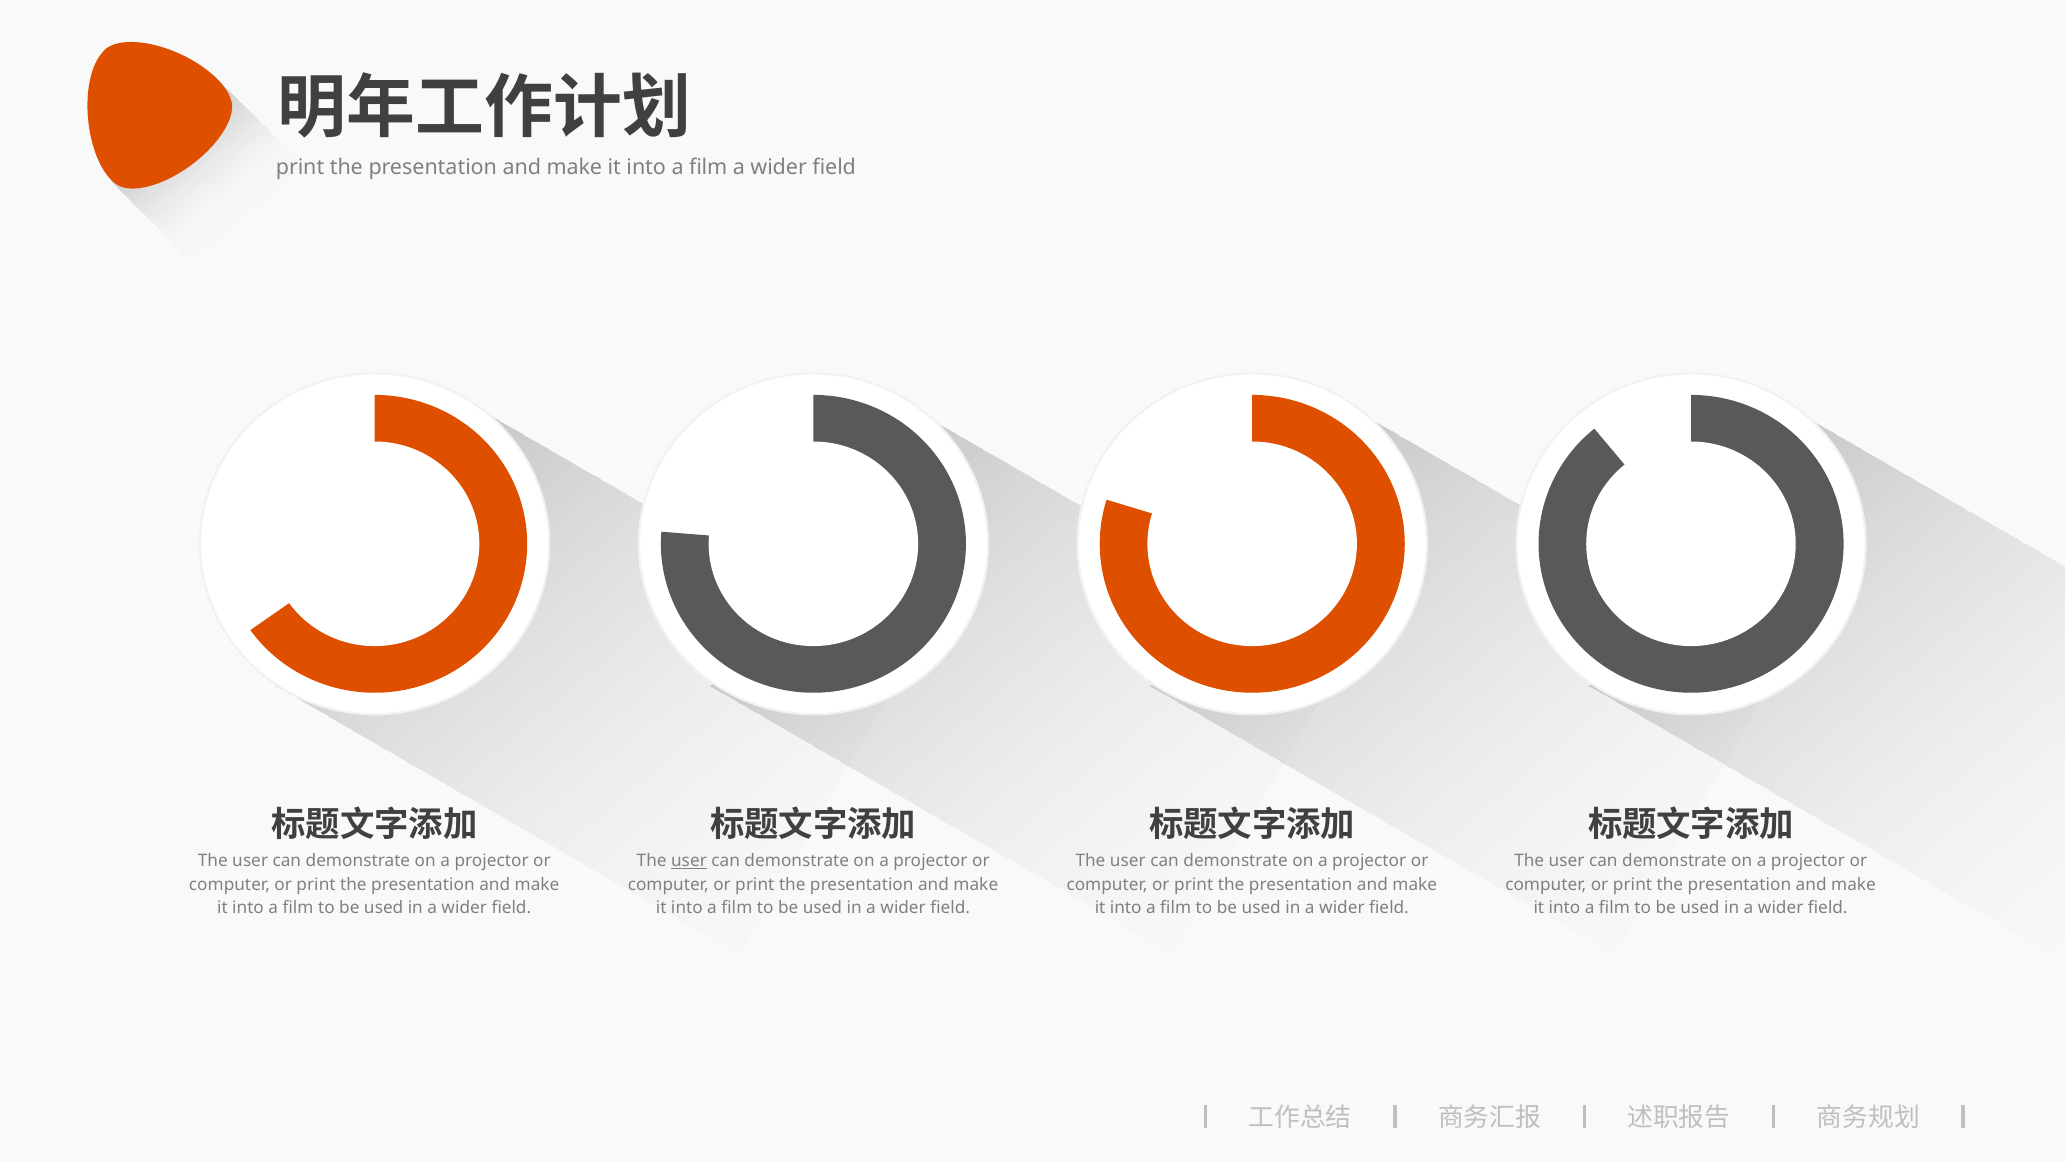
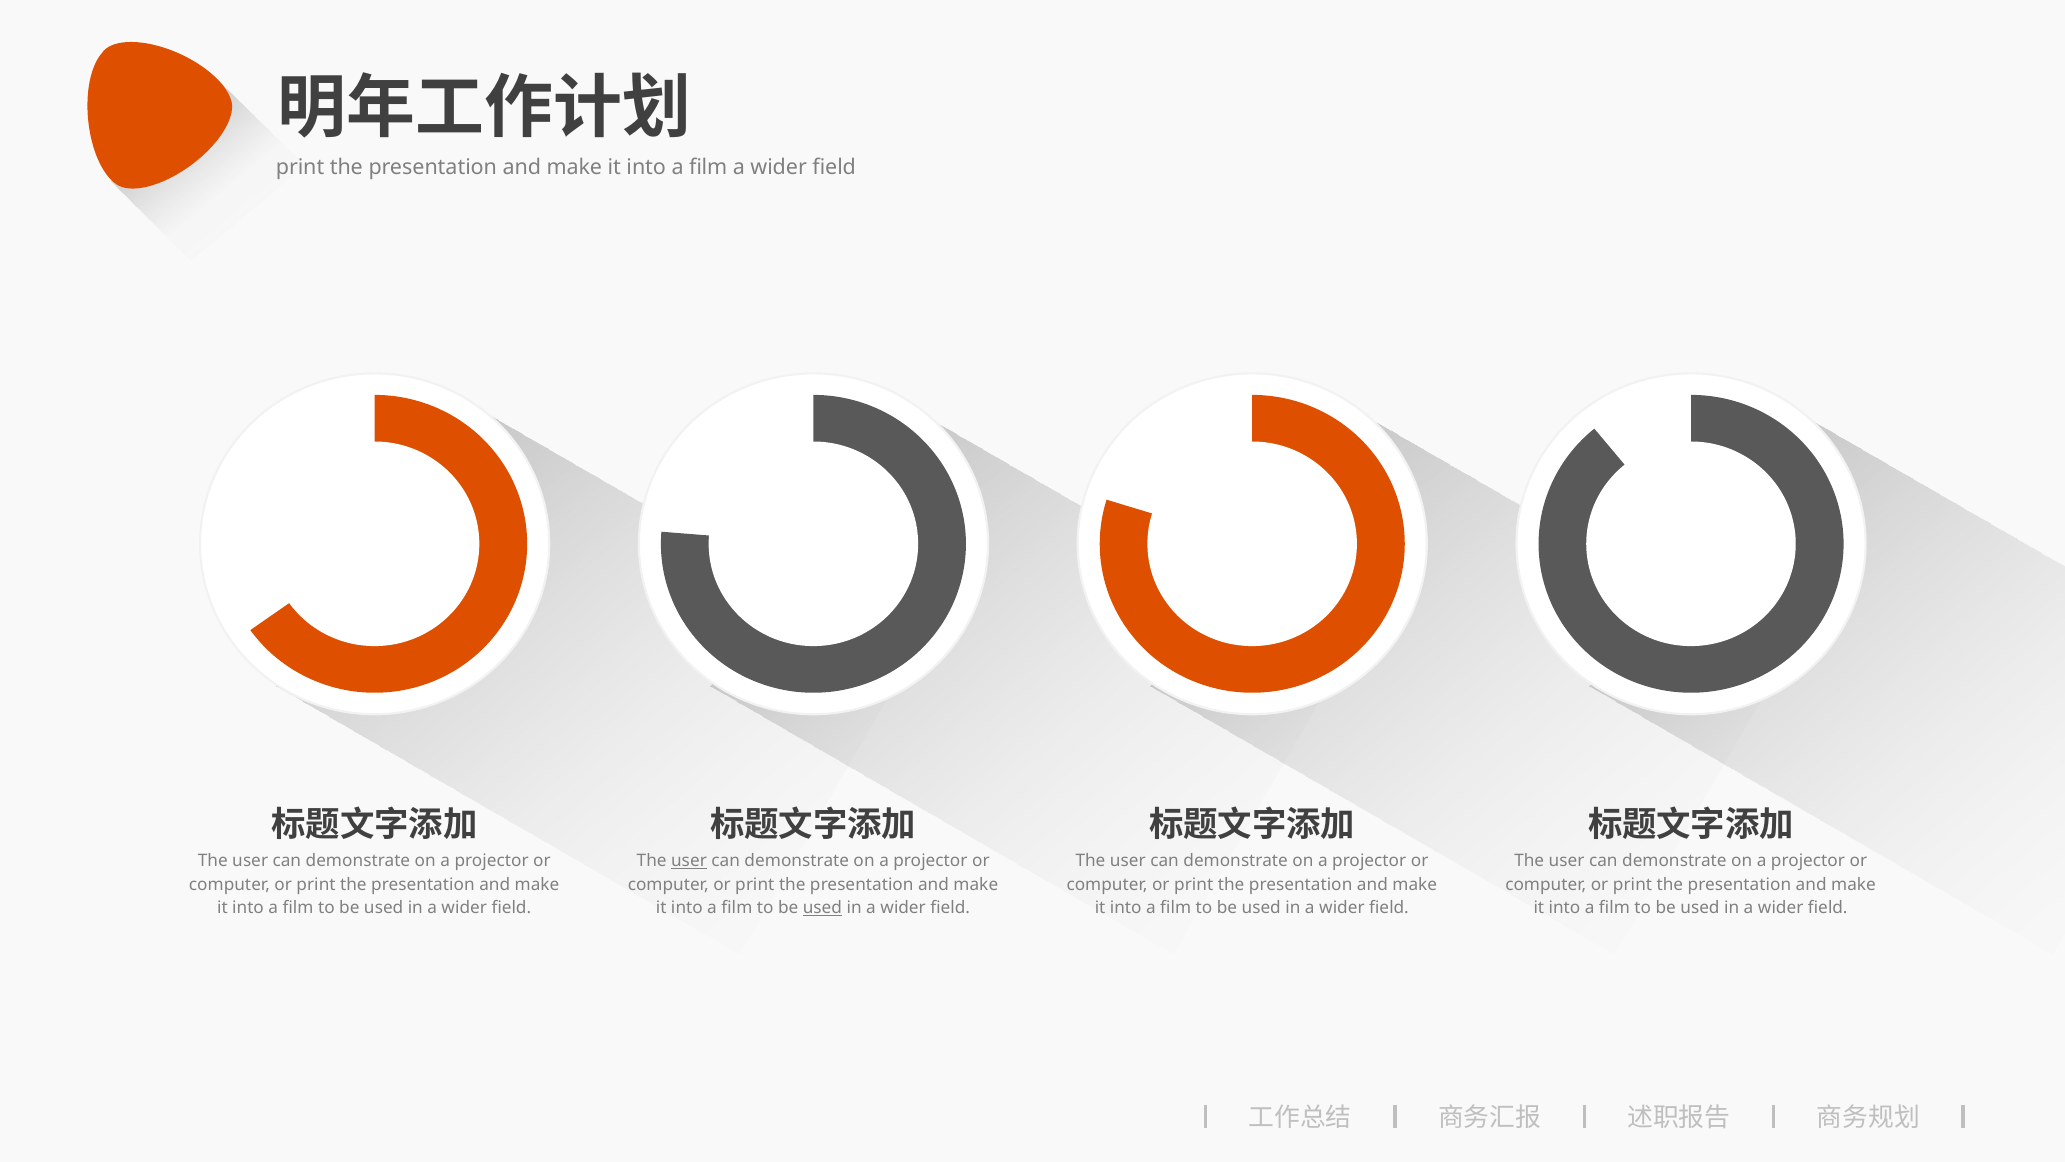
used at (822, 908) underline: none -> present
